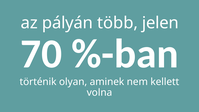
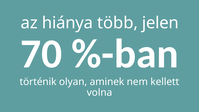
pályán: pályán -> hiánya
